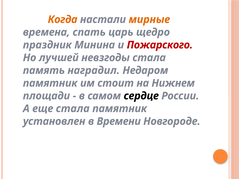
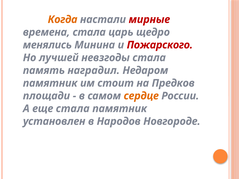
мирные colour: orange -> red
времена спать: спать -> стала
праздник: праздник -> менялись
Нижнем: Нижнем -> Предков
сердце colour: black -> orange
Времени: Времени -> Народов
